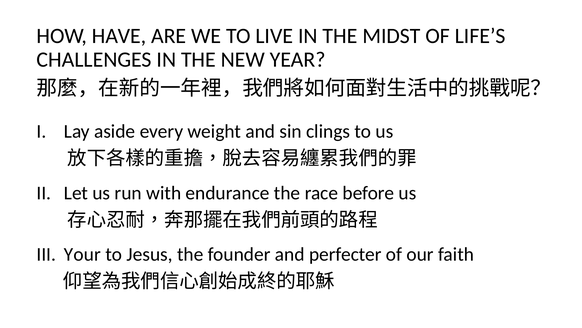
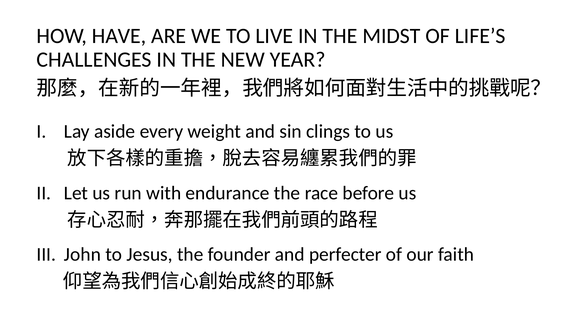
Your: Your -> John
